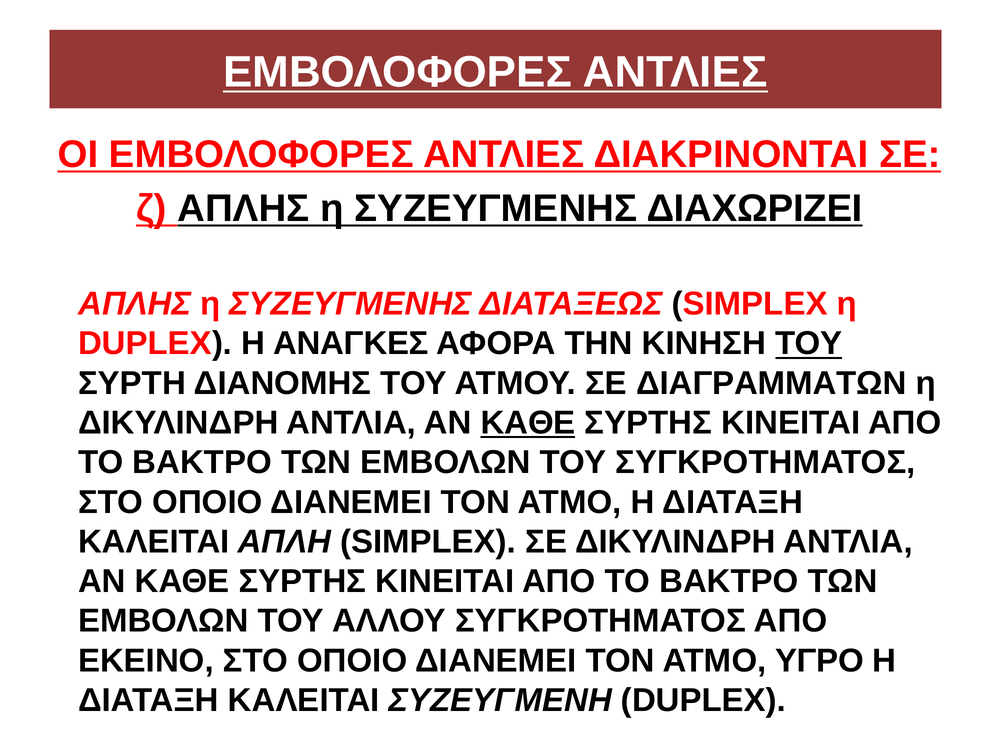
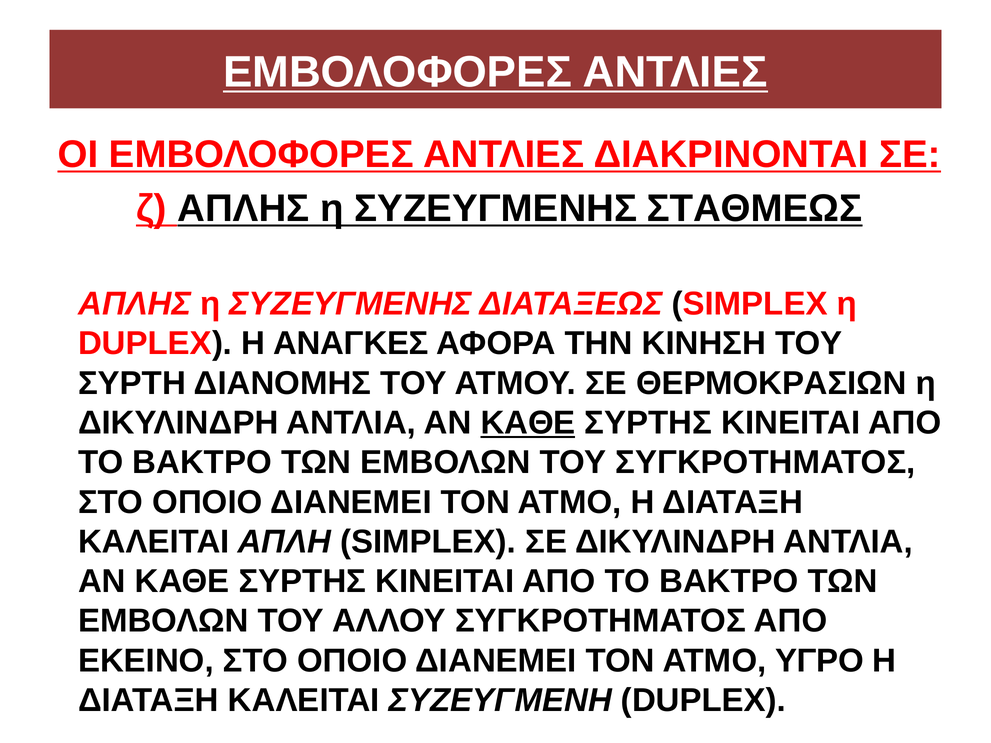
ΔΙΑΧΩΡΙΖΕΙ: ΔΙΑΧΩΡΙΖΕΙ -> ΣΤΑΘΜΕΩΣ
ΤΟΥ at (809, 344) underline: present -> none
ΔΙΑΓΡΑΜΜΑΤΩΝ: ΔΙΑΓΡΑΜΜΑΤΩΝ -> ΘΕΡΜΟΚΡΑΣΙΩΝ
